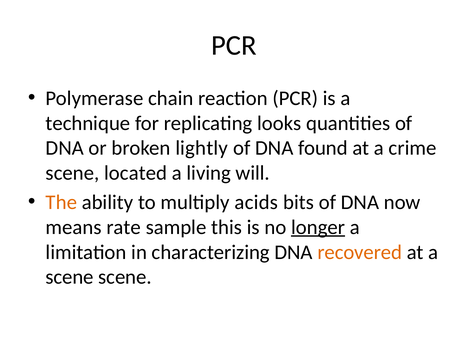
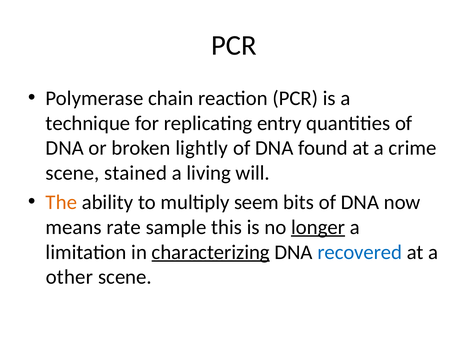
looks: looks -> entry
located: located -> stained
acids: acids -> seem
characterizing underline: none -> present
recovered colour: orange -> blue
scene at (70, 277): scene -> other
